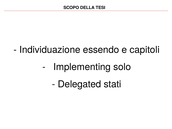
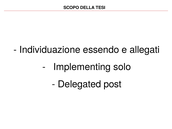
capitoli: capitoli -> allegati
stati: stati -> post
